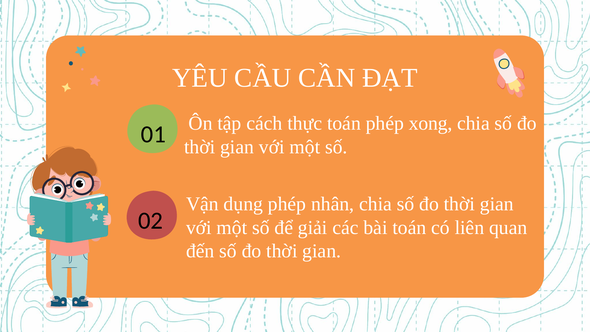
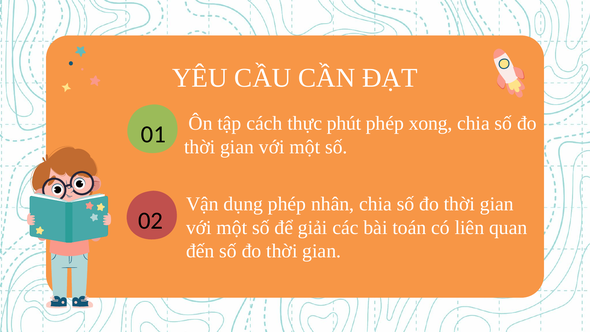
thực toán: toán -> phút
